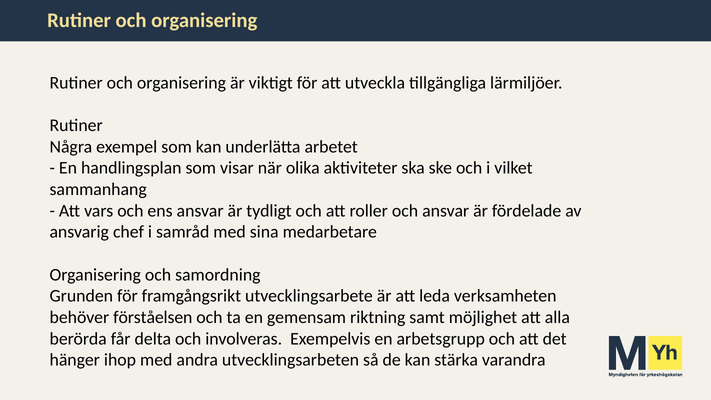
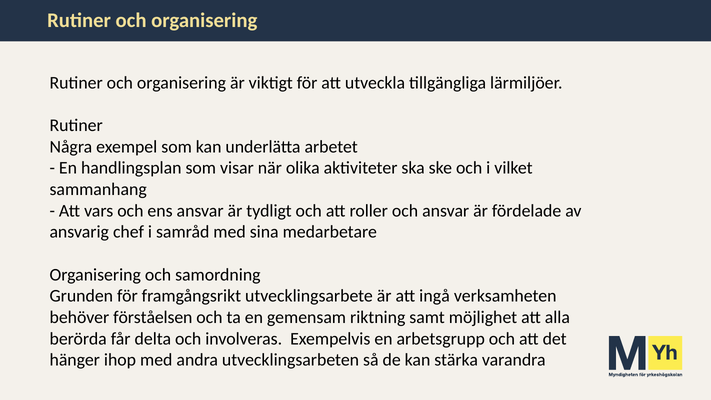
leda: leda -> ingå
